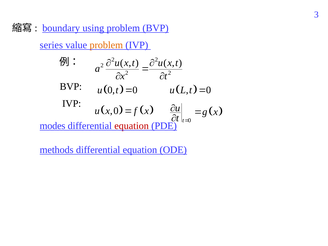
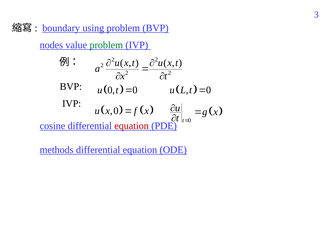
series: series -> nodes
problem at (106, 45) colour: orange -> green
modes: modes -> cosine
